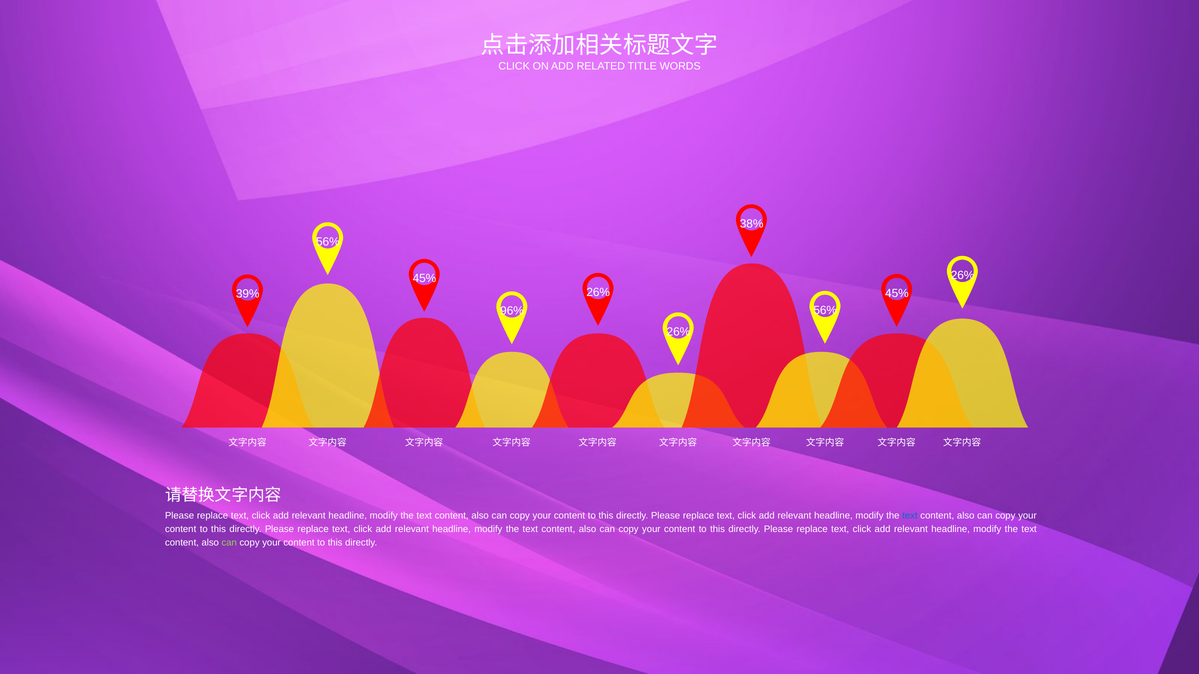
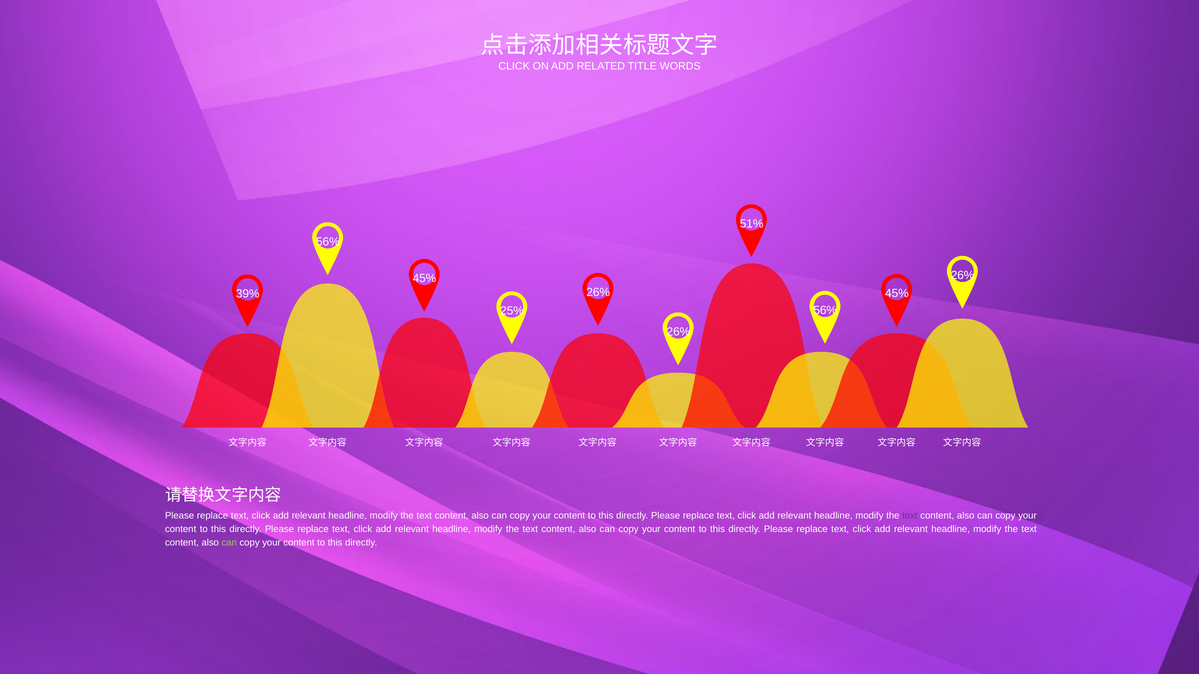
38%: 38% -> 51%
96%: 96% -> 25%
text at (910, 516) colour: blue -> purple
